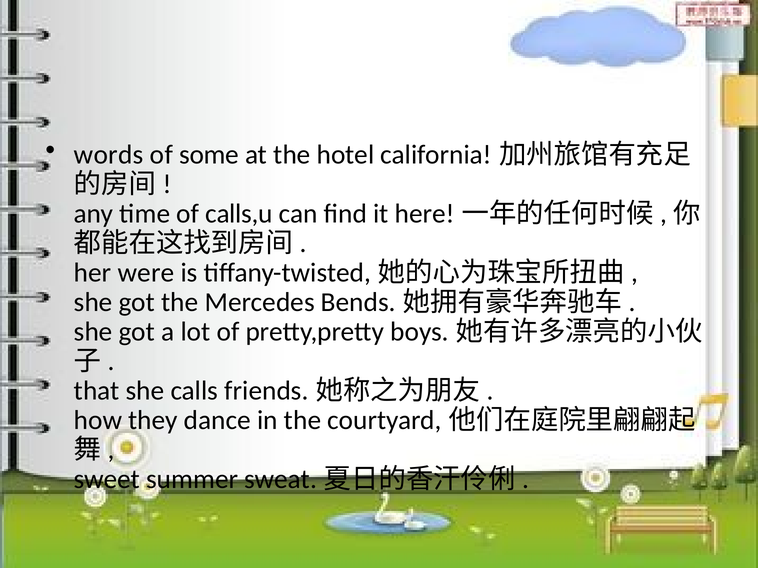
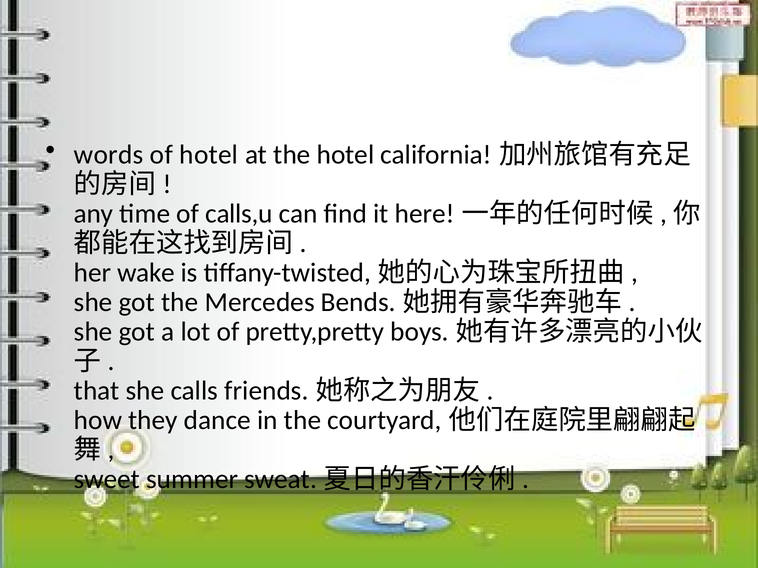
of some: some -> hotel
were: were -> wake
